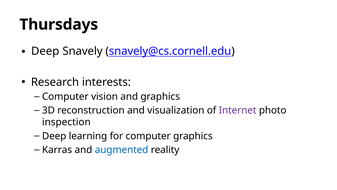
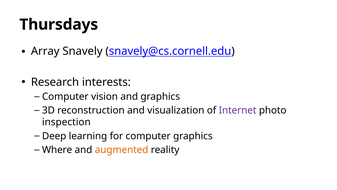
Deep at (45, 51): Deep -> Array
Karras: Karras -> Where
augmented colour: blue -> orange
